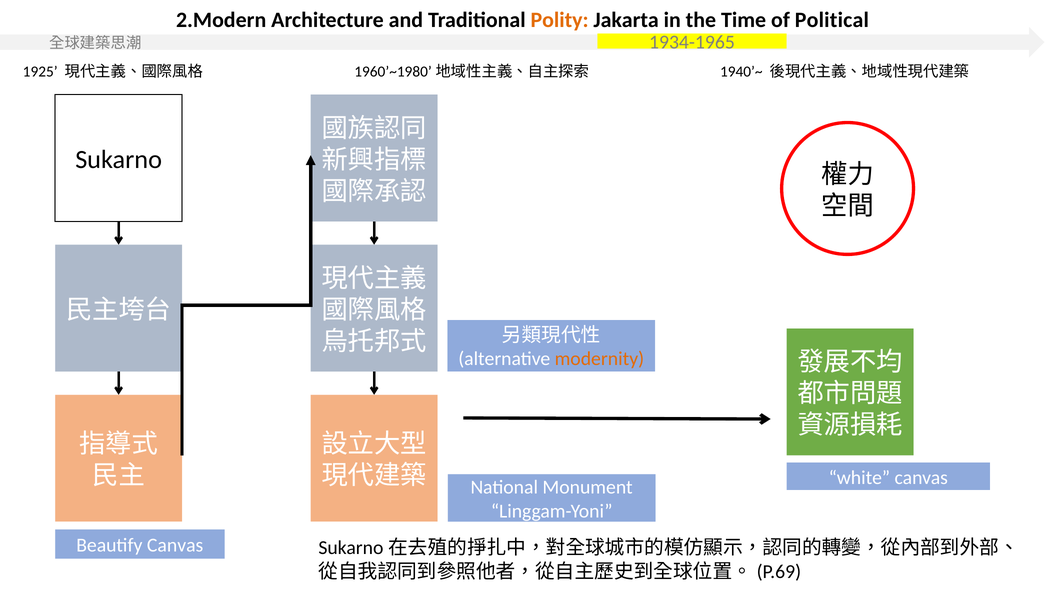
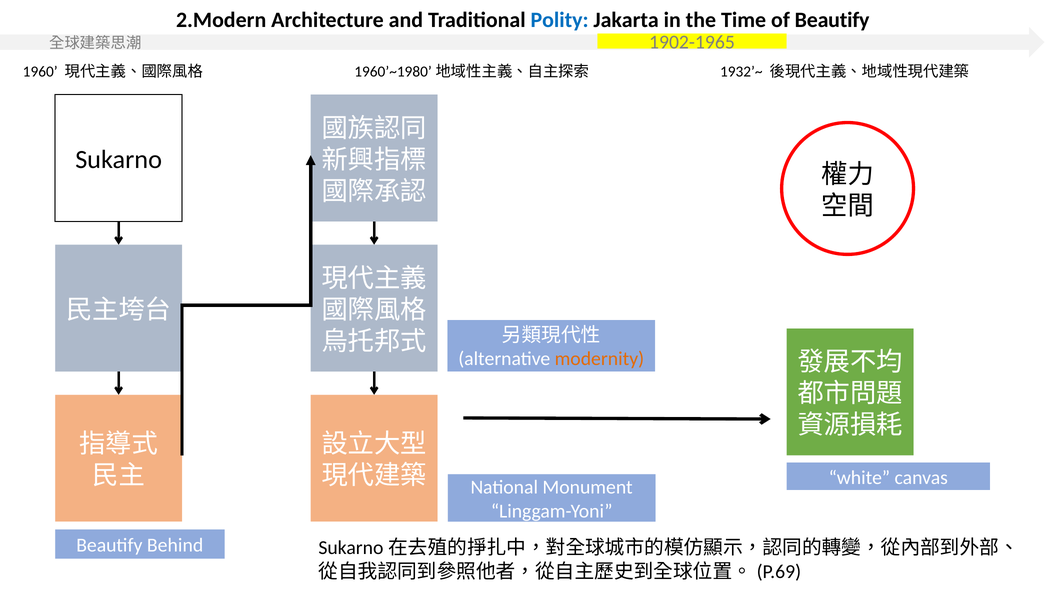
Polity colour: orange -> blue
of Political: Political -> Beautify
1934-1965: 1934-1965 -> 1902-1965
1925: 1925 -> 1960
1940’~: 1940’~ -> 1932’~
Beautify Canvas: Canvas -> Behind
